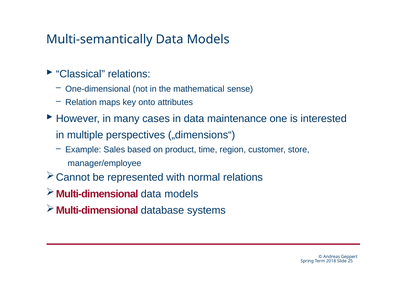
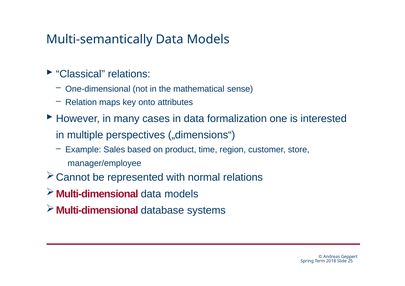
maintenance: maintenance -> formalization
